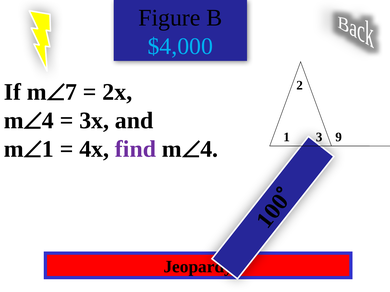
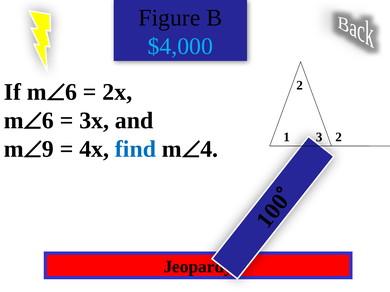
7 at (71, 92): 7 -> 6
4 at (48, 121): 4 -> 6
3 9: 9 -> 2
1 at (48, 149): 1 -> 9
find colour: purple -> blue
